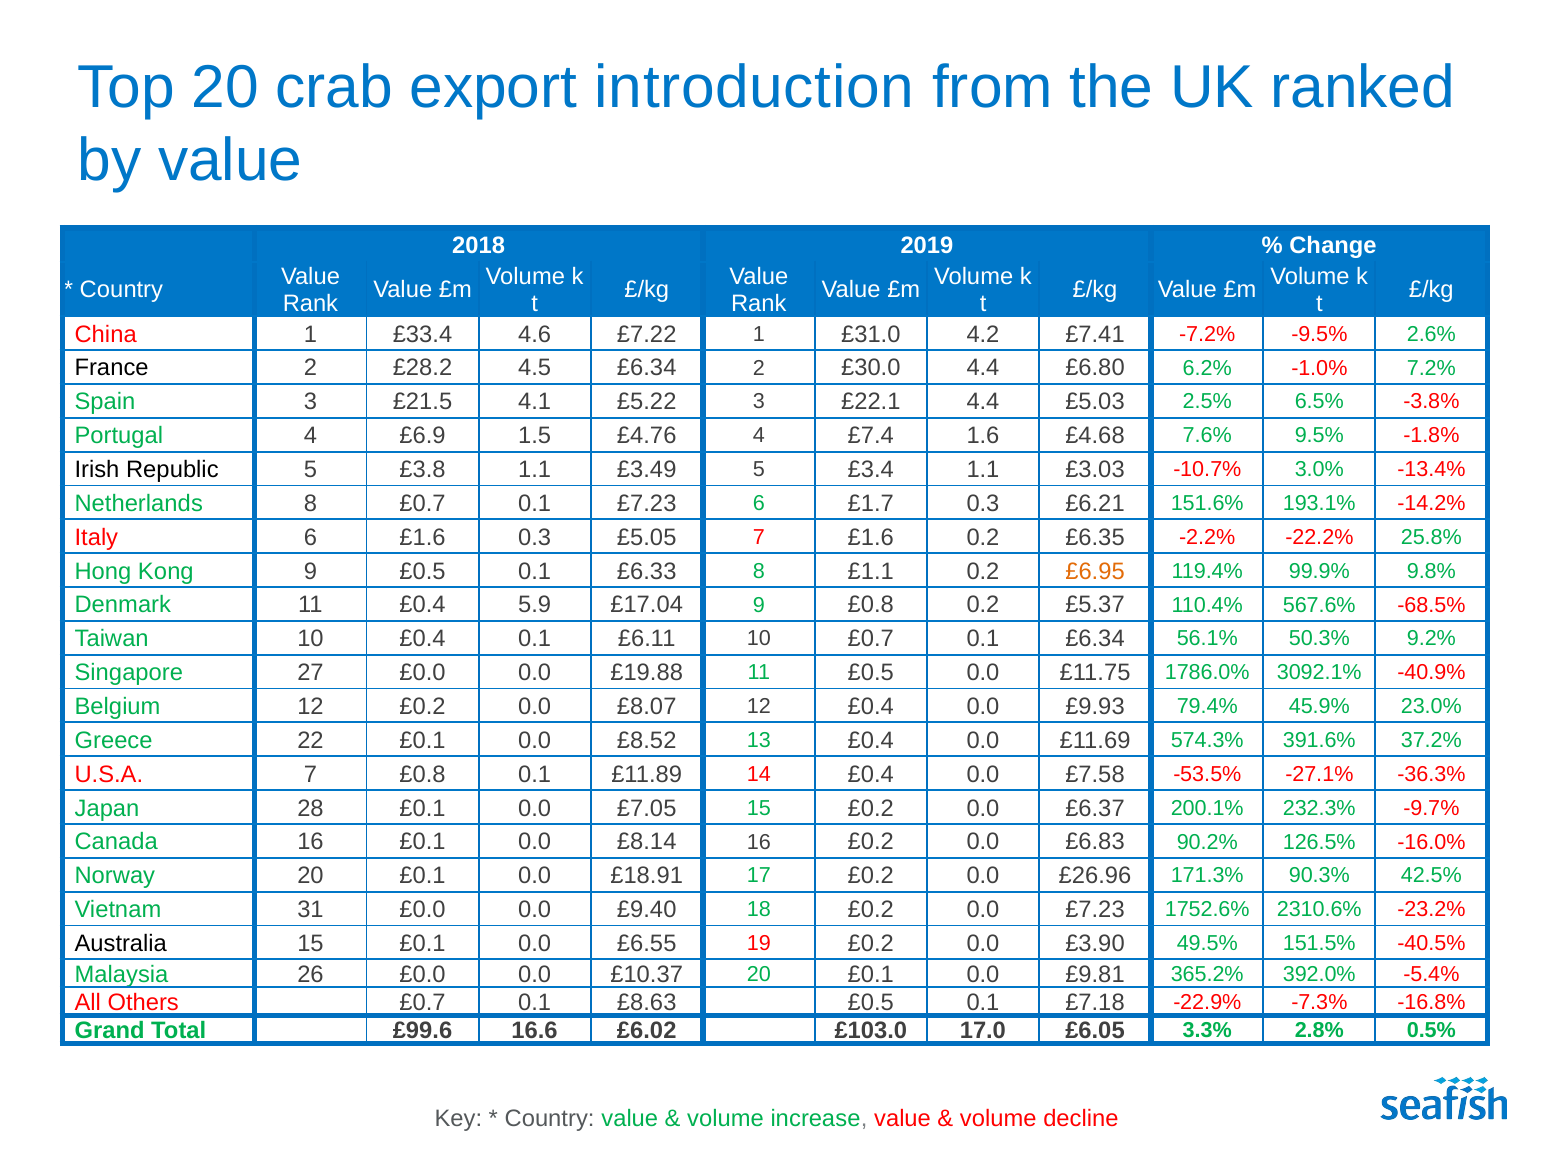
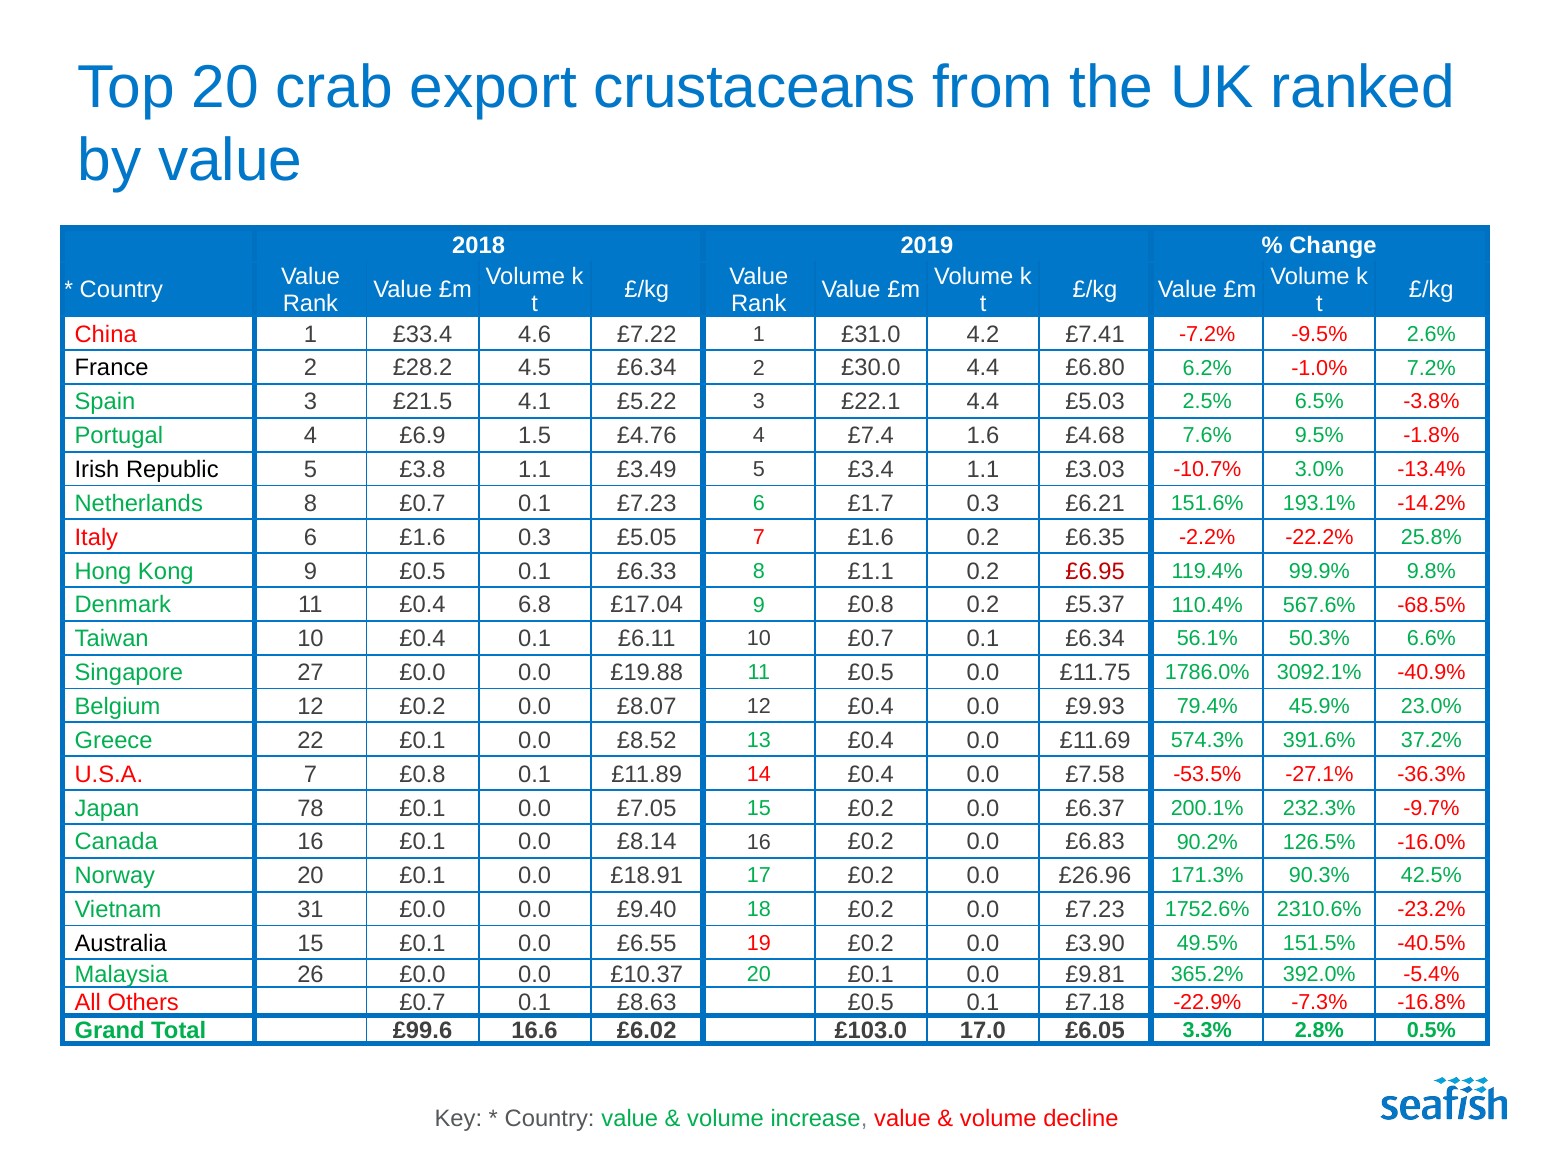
introduction: introduction -> crustaceans
£6.95 colour: orange -> red
5.9: 5.9 -> 6.8
9.2%: 9.2% -> 6.6%
28: 28 -> 78
